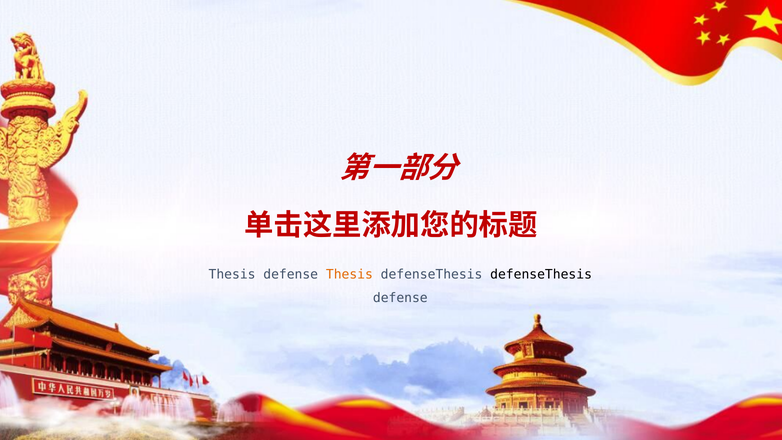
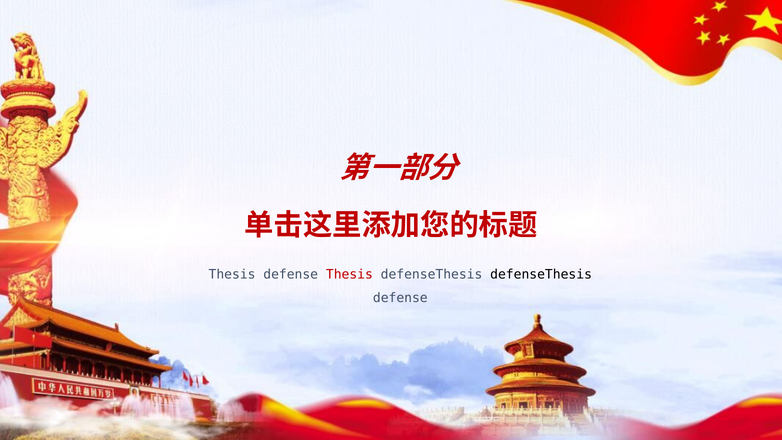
Thesis at (349, 274) colour: orange -> red
